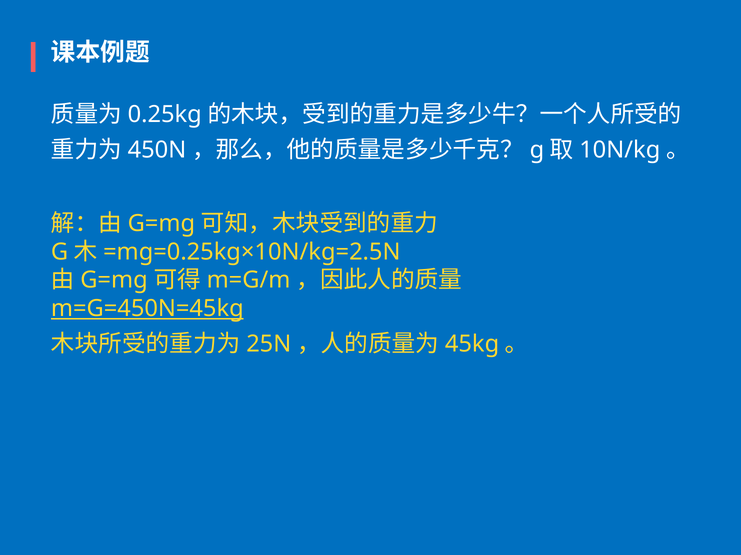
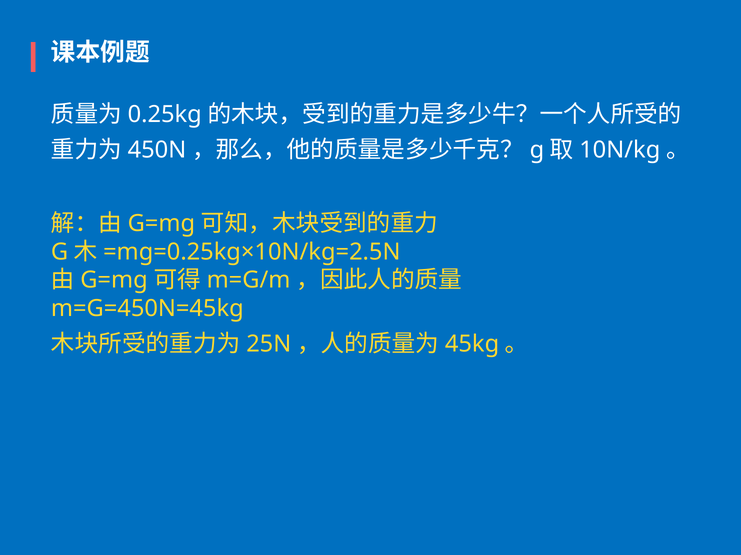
m=G=450N=45kg underline: present -> none
